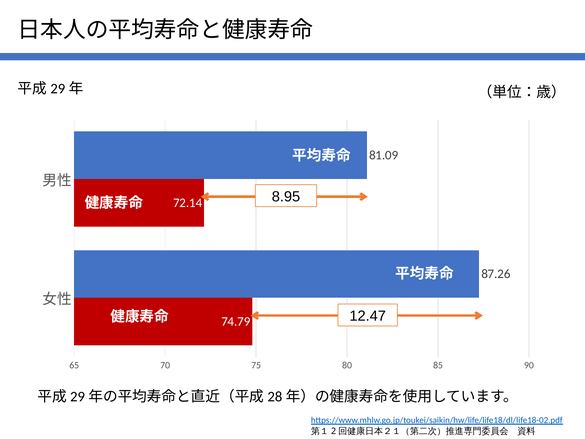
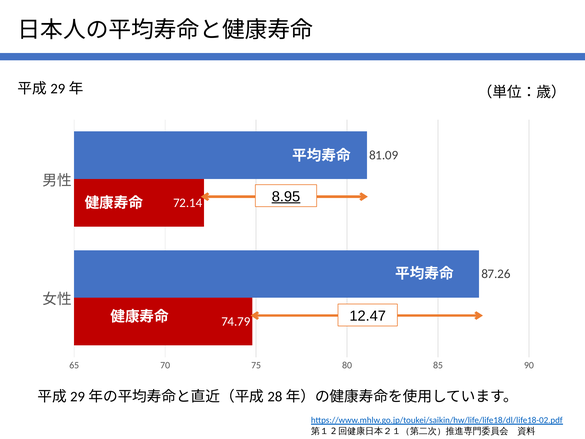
8.95 underline: none -> present
